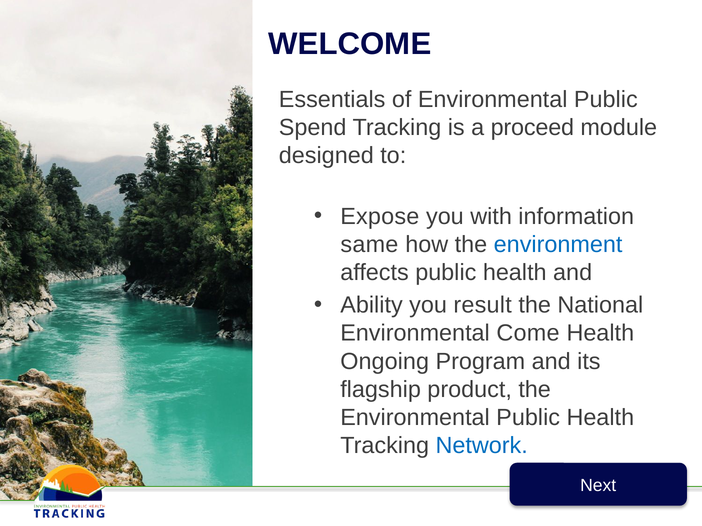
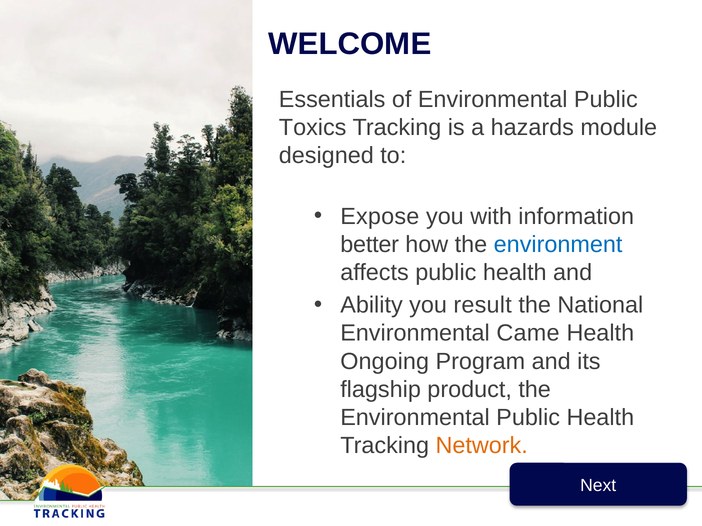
Spend: Spend -> Toxics
proceed: proceed -> hazards
same: same -> better
Come: Come -> Came
Network colour: blue -> orange
